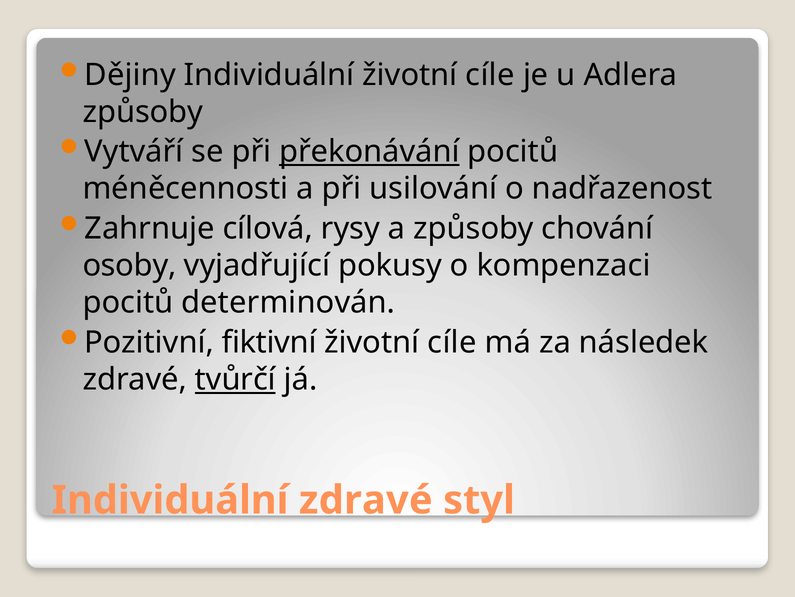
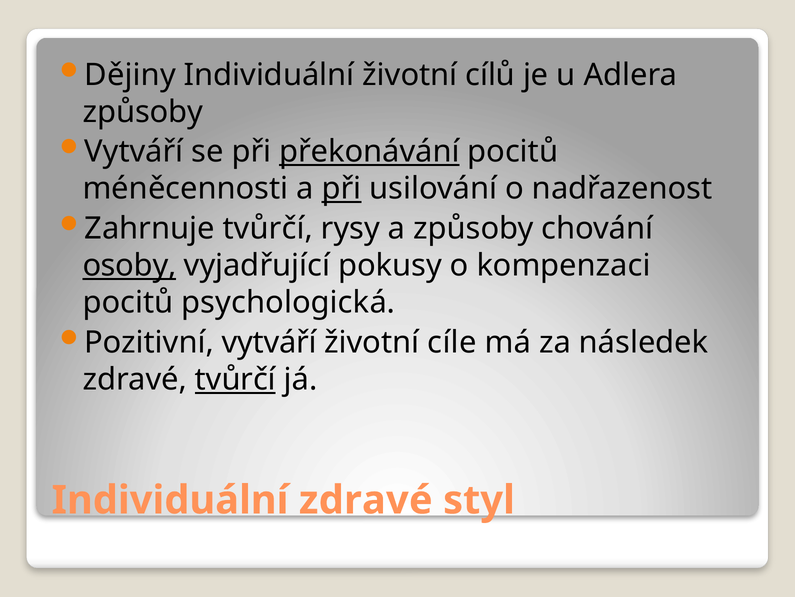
Individuální životní cíle: cíle -> cílů
při at (342, 189) underline: none -> present
Zahrnuje cílová: cílová -> tvůrčí
osoby underline: none -> present
determinován: determinován -> psychologická
Pozitivní fiktivní: fiktivní -> vytváří
